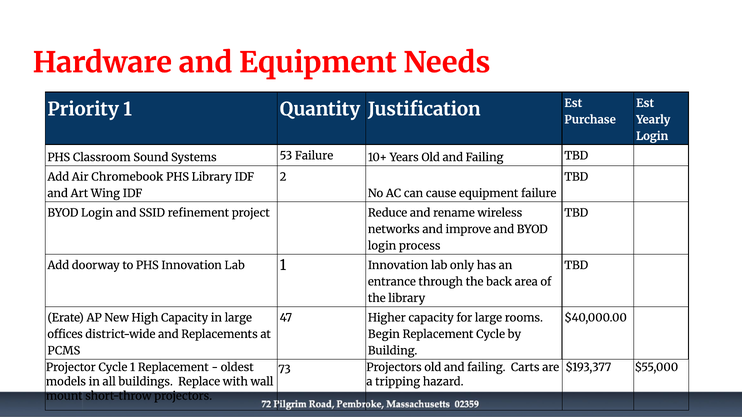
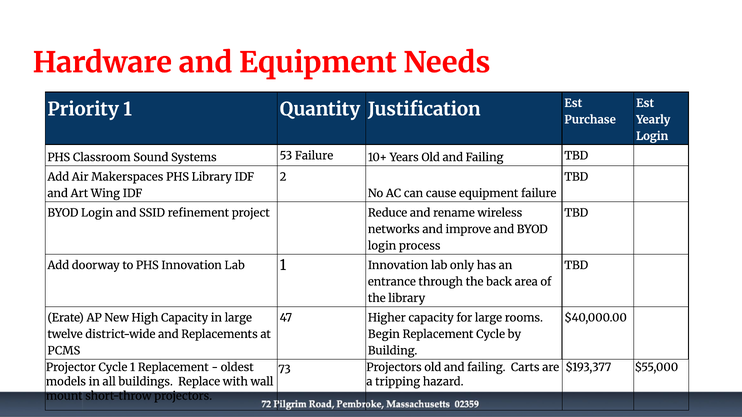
Chromebook: Chromebook -> Makerspaces
offices: offices -> twelve
